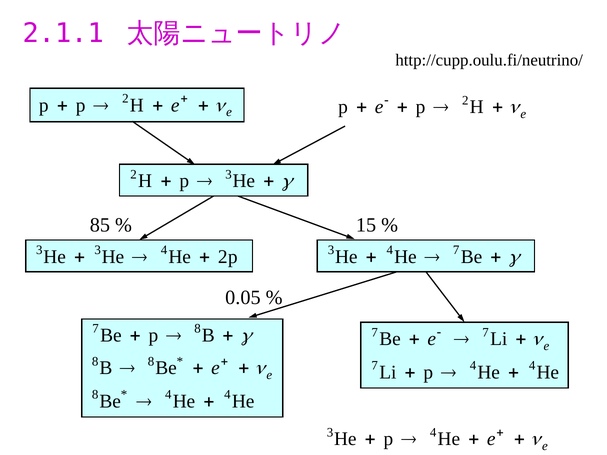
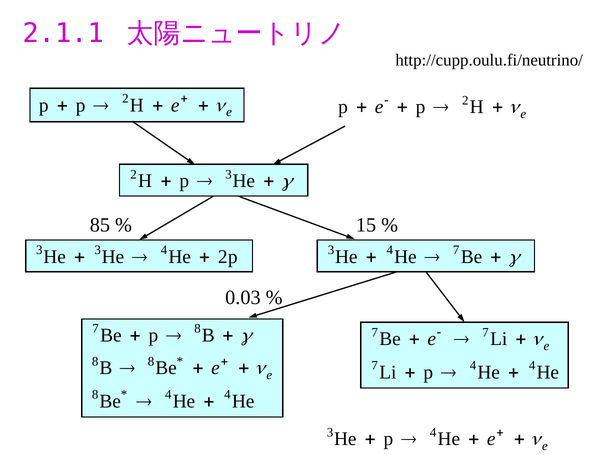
0.05: 0.05 -> 0.03
